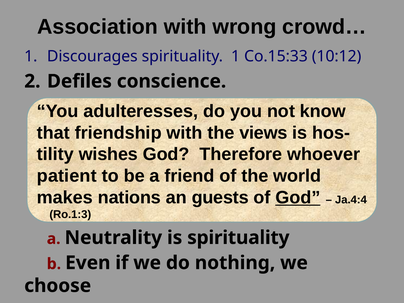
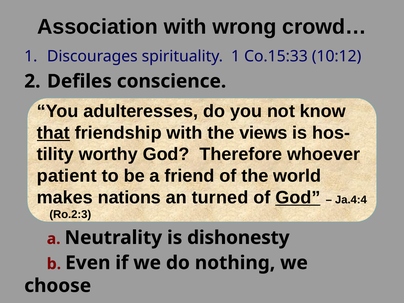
that underline: none -> present
wishes: wishes -> worthy
guests: guests -> turned
Ro.1:3: Ro.1:3 -> Ro.2:3
is spirituality: spirituality -> dishonesty
